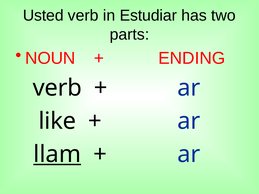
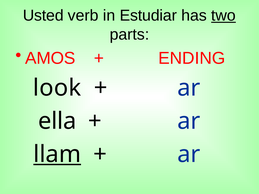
two underline: none -> present
NOUN: NOUN -> AMOS
verb at (57, 88): verb -> look
like: like -> ella
